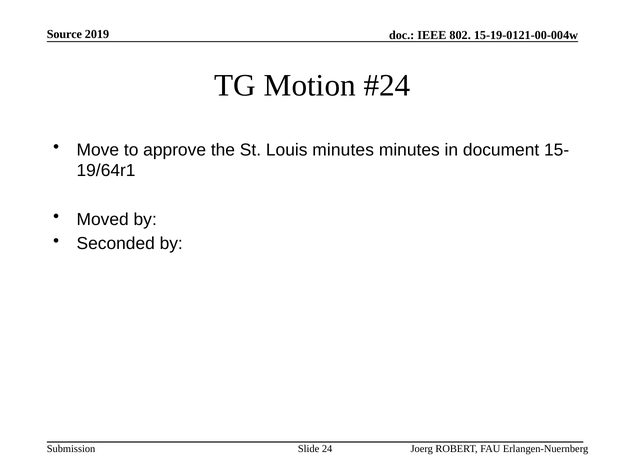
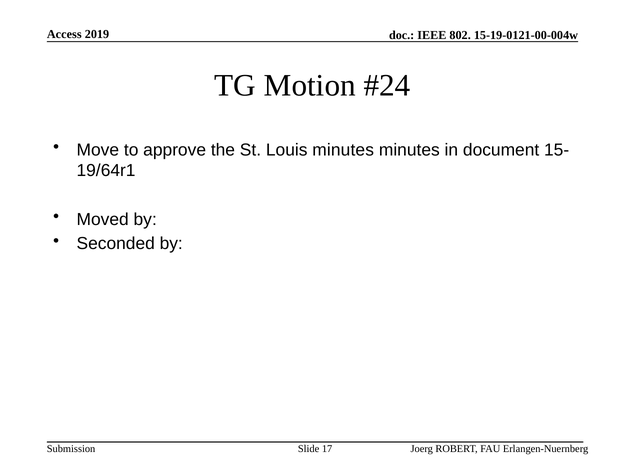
Source: Source -> Access
24: 24 -> 17
